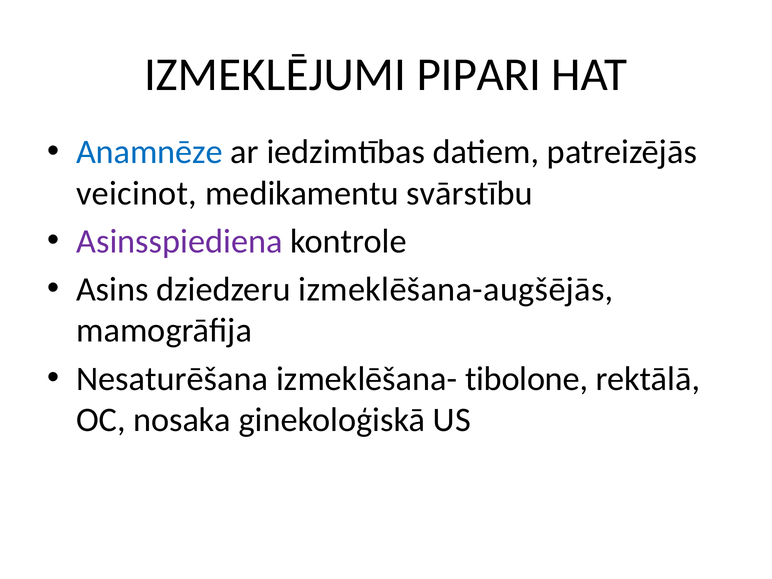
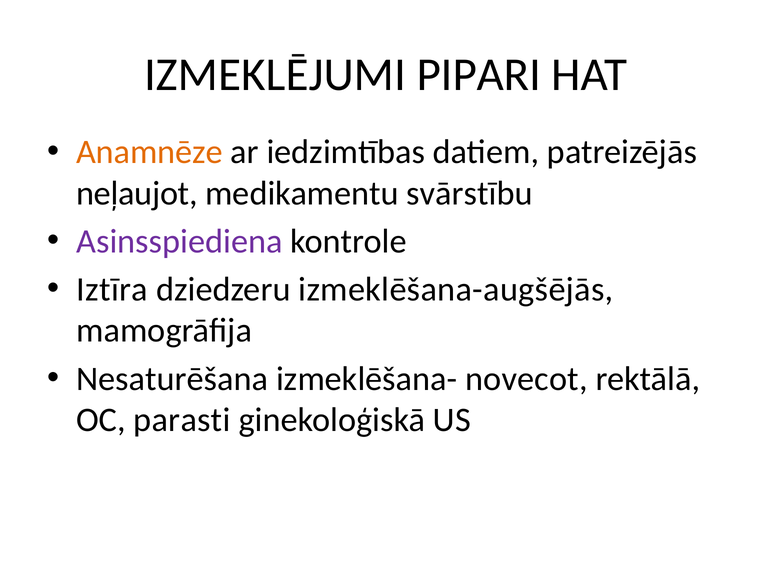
Anamnēze colour: blue -> orange
veicinot: veicinot -> neļaujot
Asins: Asins -> Iztīra
tibolone: tibolone -> novecot
nosaka: nosaka -> parasti
